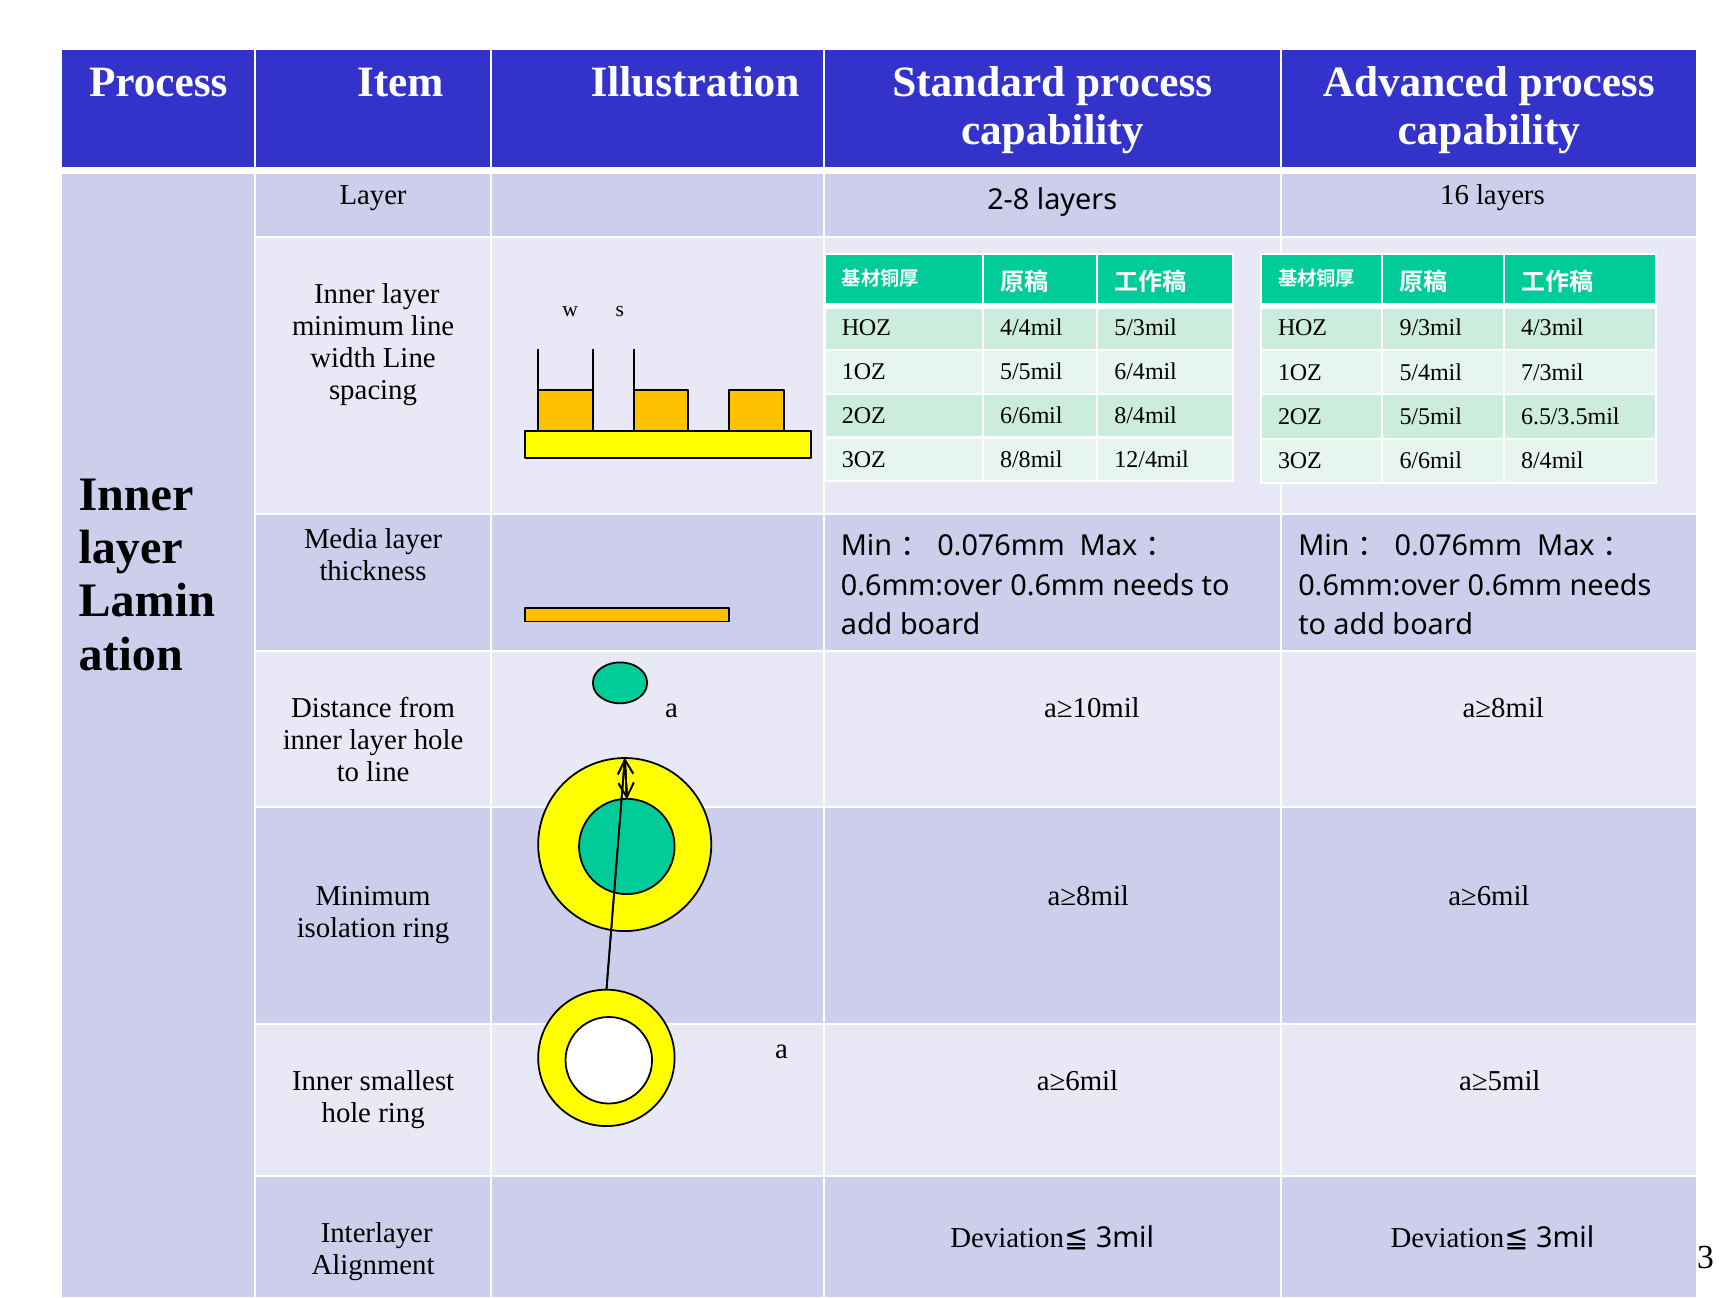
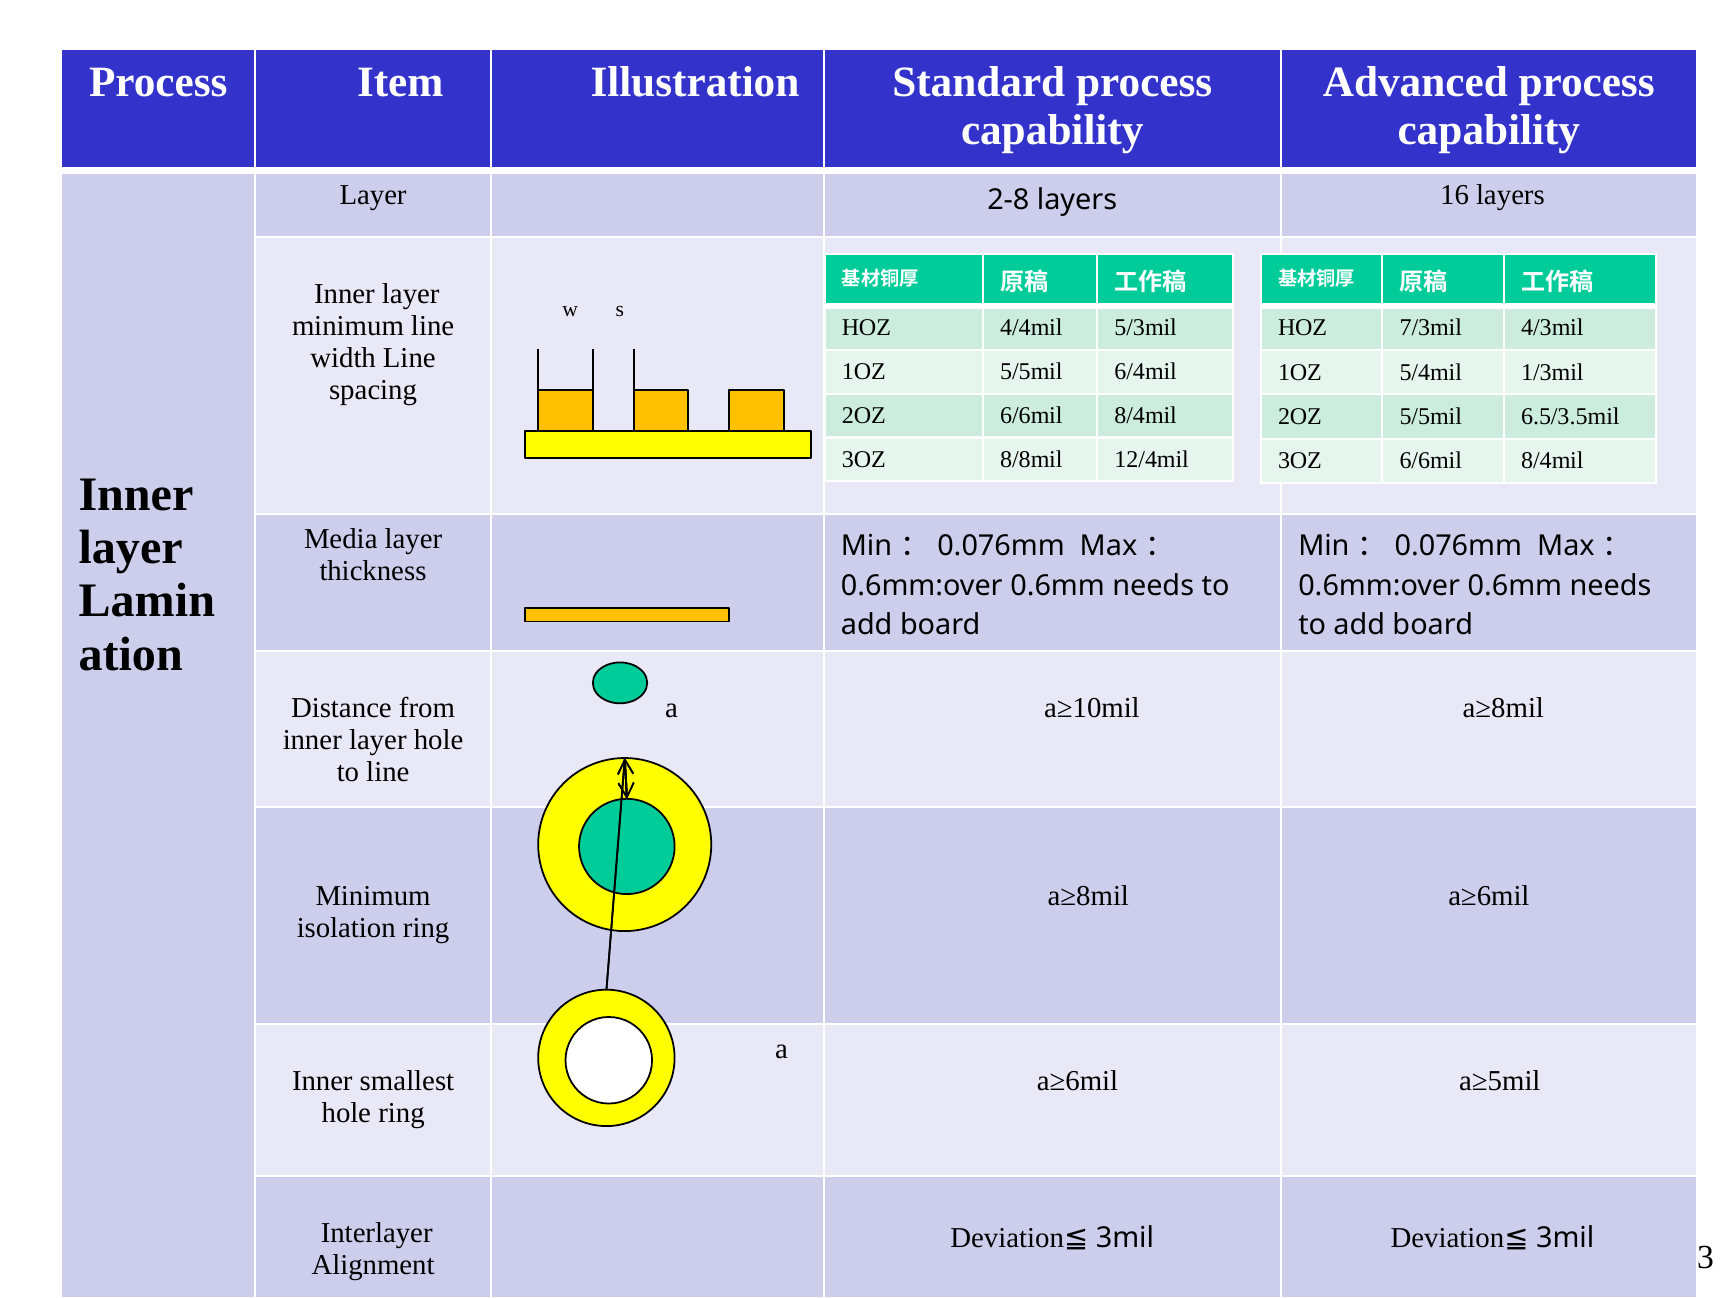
9/3mil: 9/3mil -> 7/3mil
7/3mil: 7/3mil -> 1/3mil
